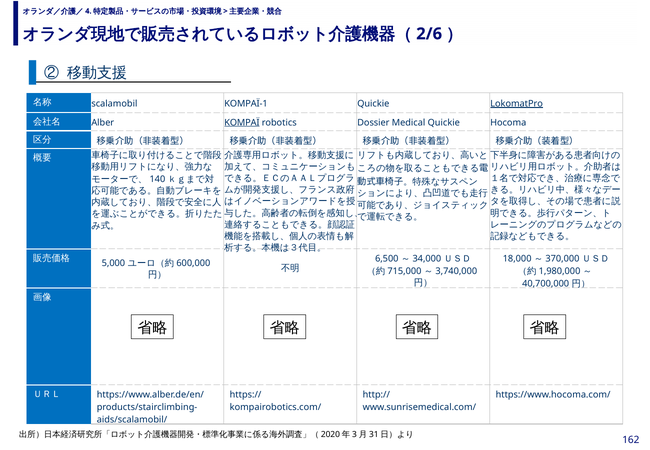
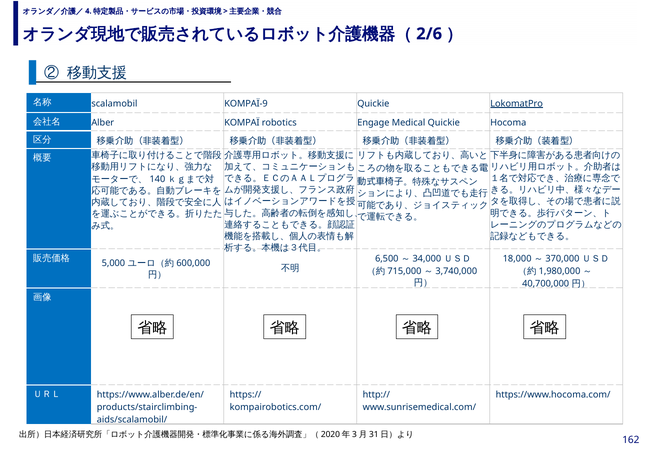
KOMPAÏ-1: KOMPAÏ-1 -> KOMPAÏ-9
KOMPAÏ underline: present -> none
Dossier: Dossier -> Engage
